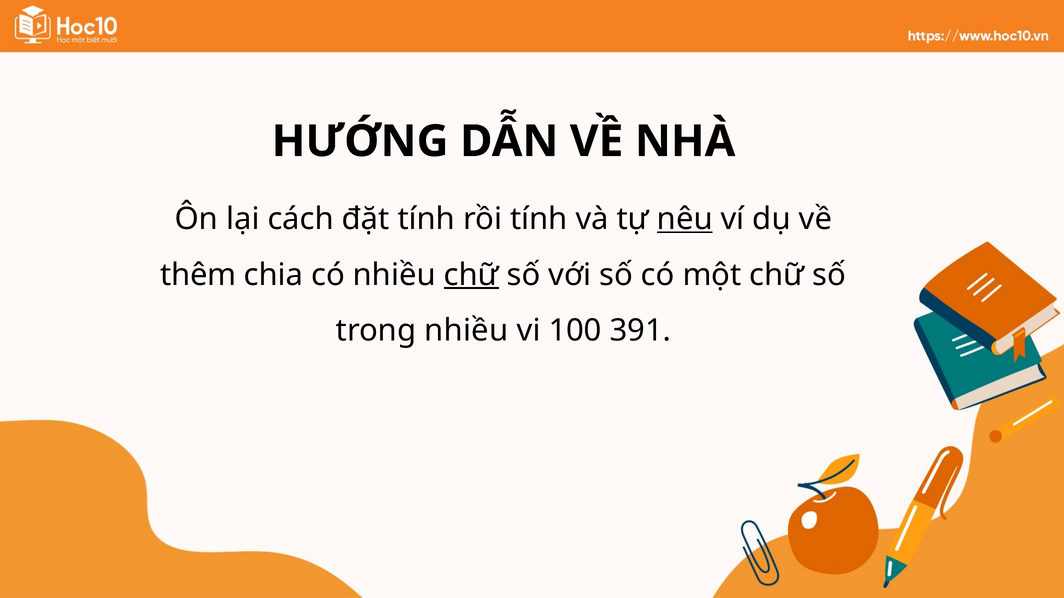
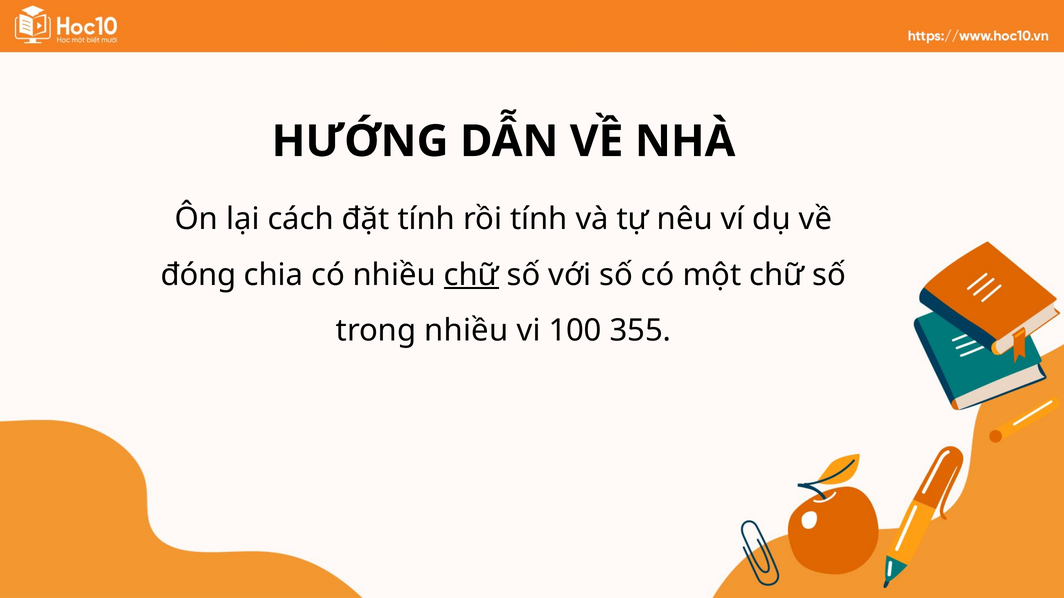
nêu underline: present -> none
thêm: thêm -> đóng
391: 391 -> 355
